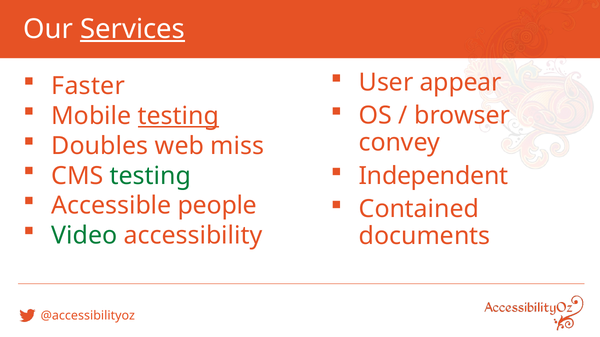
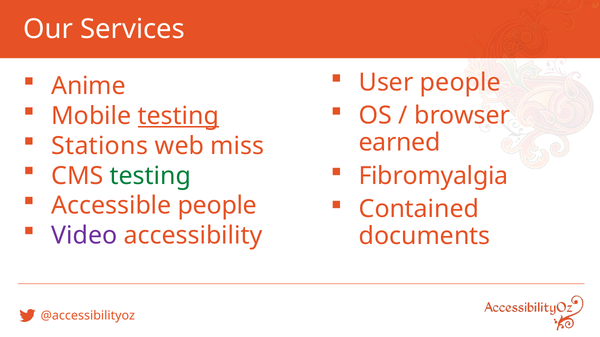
Services underline: present -> none
User appear: appear -> people
Faster: Faster -> Anime
Doubles: Doubles -> Stations
convey: convey -> earned
Independent: Independent -> Fibromyalgia
Video colour: green -> purple
